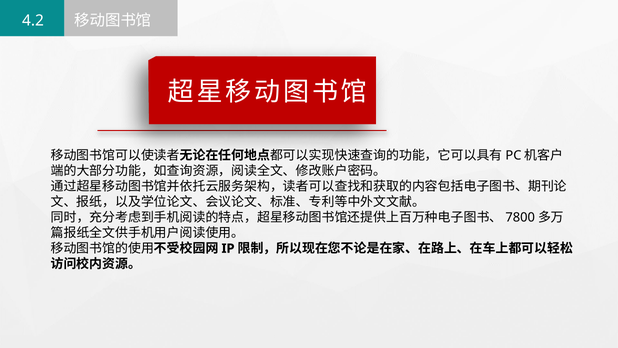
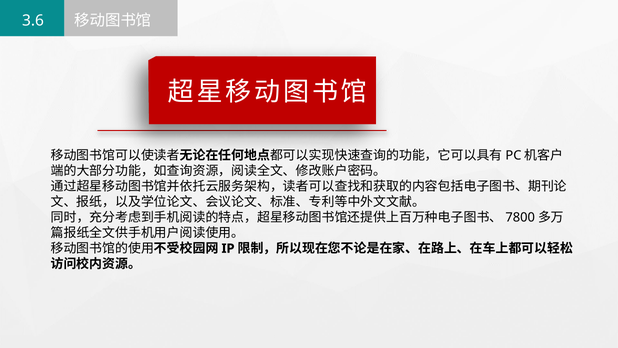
4.2: 4.2 -> 3.6
